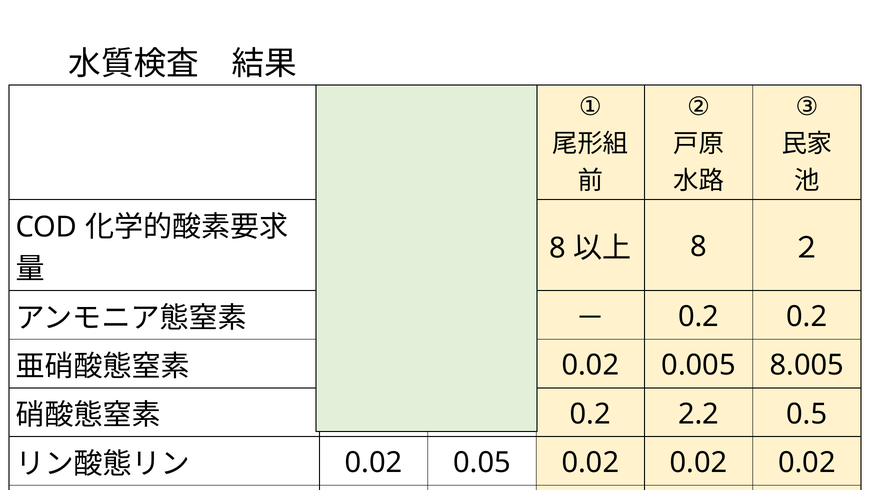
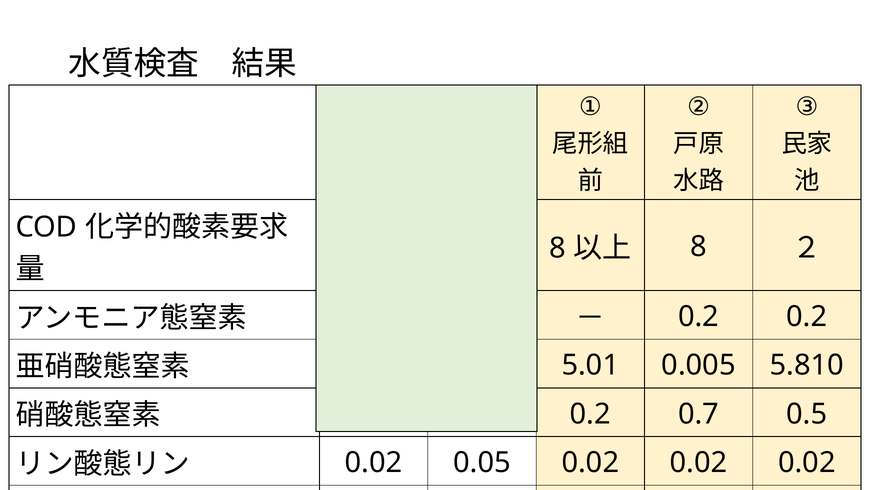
0.02 at (590, 365): 0.02 -> 5.01
8.005: 8.005 -> 5.810
2.2: 2.2 -> 0.7
